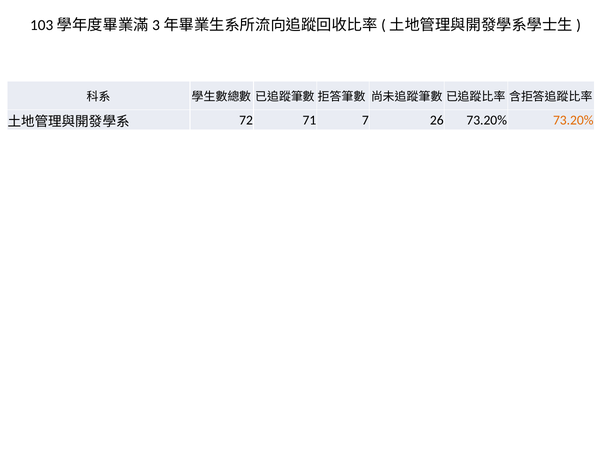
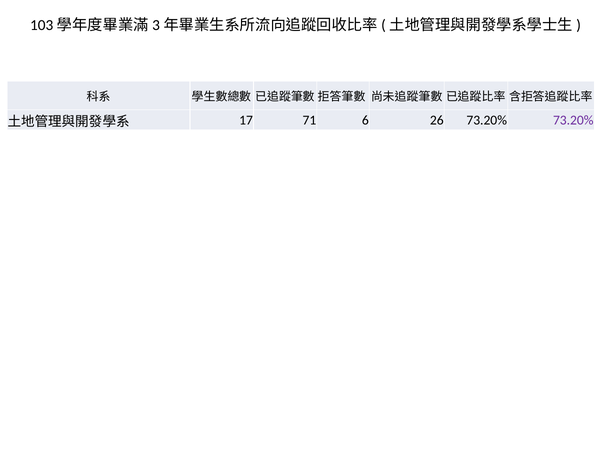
72: 72 -> 17
7: 7 -> 6
73.20% at (573, 120) colour: orange -> purple
